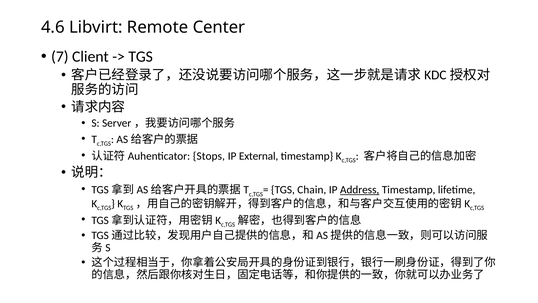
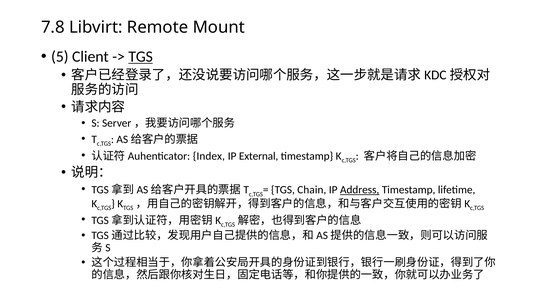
4.6: 4.6 -> 7.8
Center: Center -> Mount
7: 7 -> 5
TGS at (141, 57) underline: none -> present
Stops: Stops -> Index
